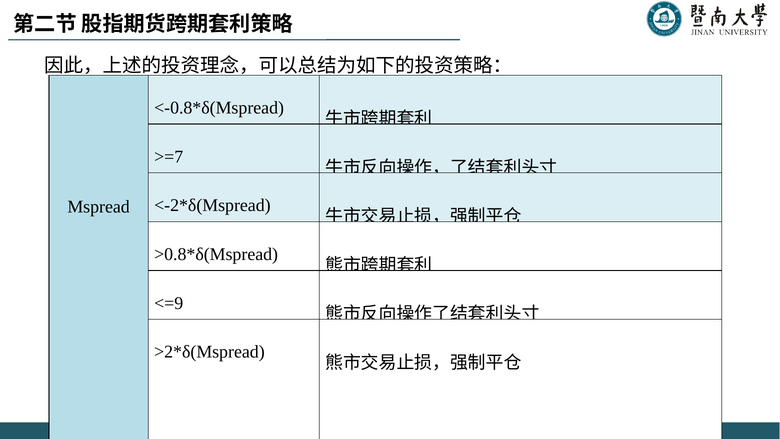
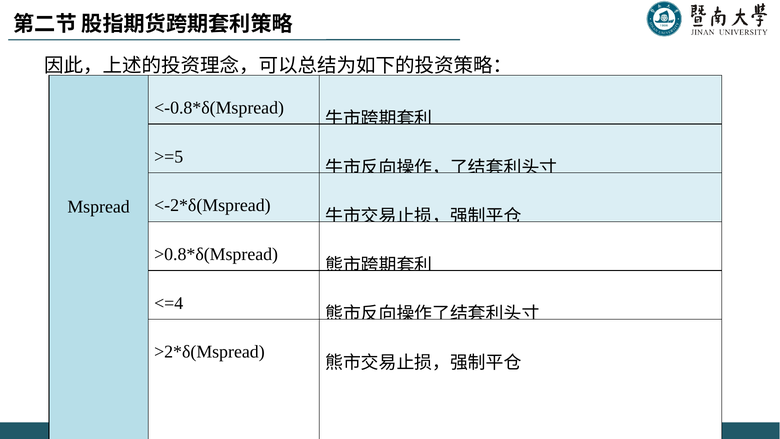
>=7: >=7 -> >=5
<=9: <=9 -> <=4
